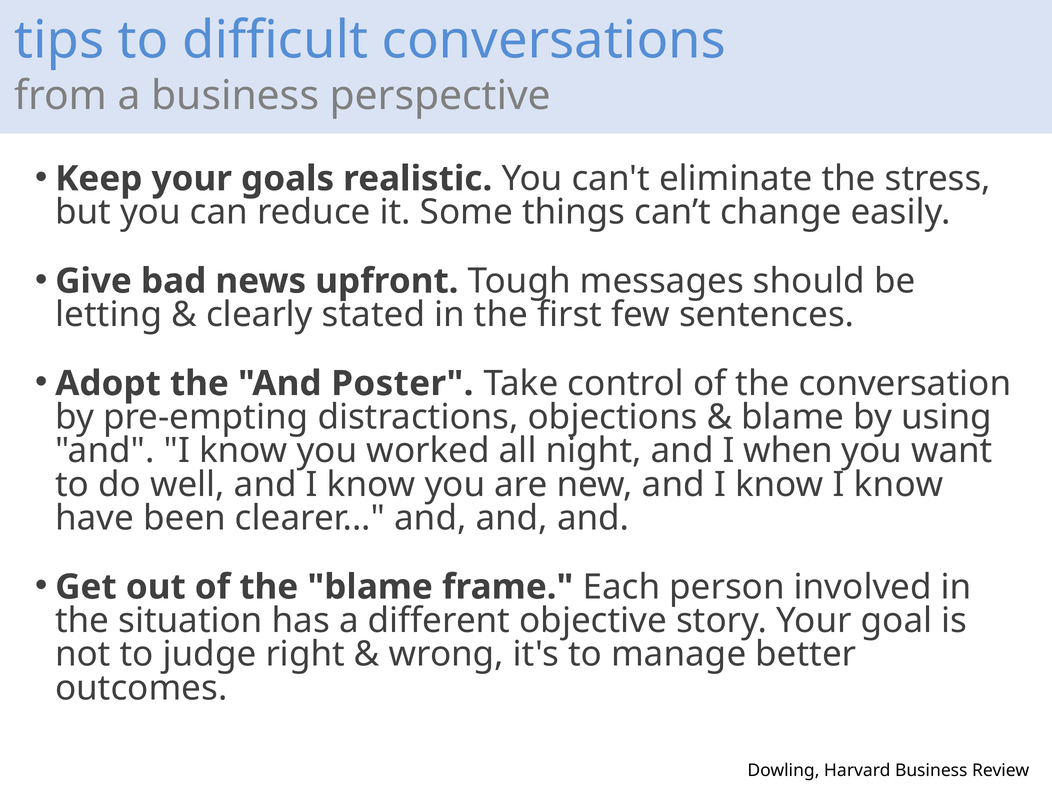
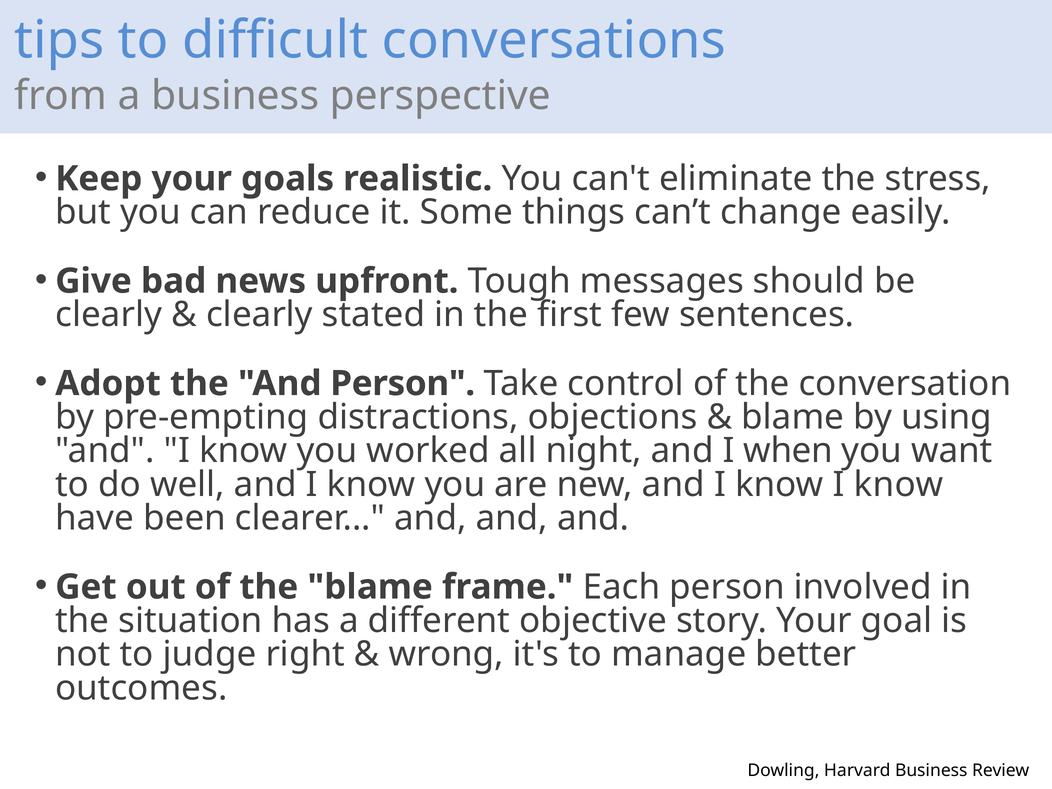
letting at (109, 315): letting -> clearly
And Poster: Poster -> Person
